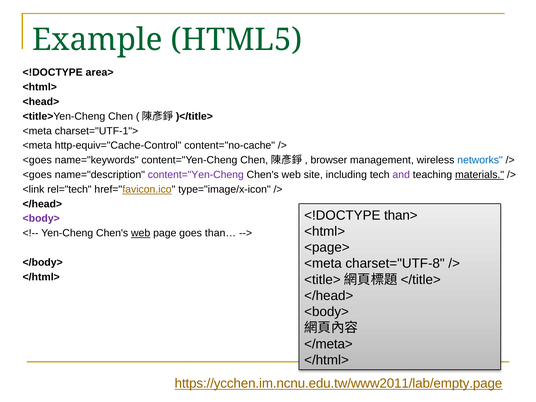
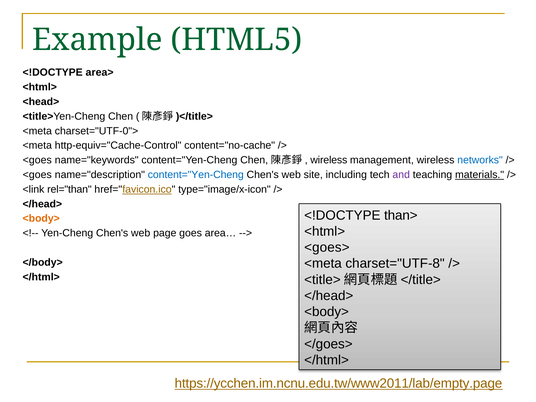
charset="UTF-1">: charset="UTF-1"> -> charset="UTF-0">
browser at (329, 160): browser -> wireless
content="Yen-Cheng at (196, 175) colour: purple -> blue
rel="tech: rel="tech -> rel="than
<body> at (41, 219) colour: purple -> orange
web at (141, 233) underline: present -> none
than…: than… -> area…
<page>: <page> -> <goes>
</meta>: </meta> -> </goes>
